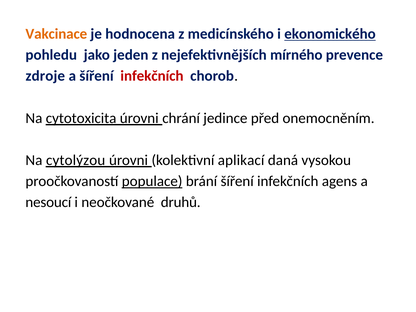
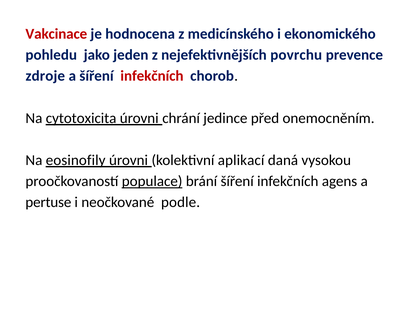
Vakcinace colour: orange -> red
ekonomického underline: present -> none
mírného: mírného -> povrchu
cytolýzou: cytolýzou -> eosinofily
nesoucí: nesoucí -> pertuse
druhů: druhů -> podle
